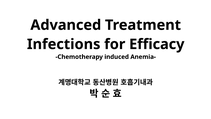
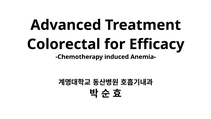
Infections: Infections -> Colorectal
